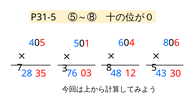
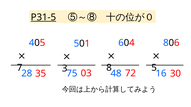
P31-5 underline: none -> present
76: 76 -> 75
43: 43 -> 16
12: 12 -> 72
